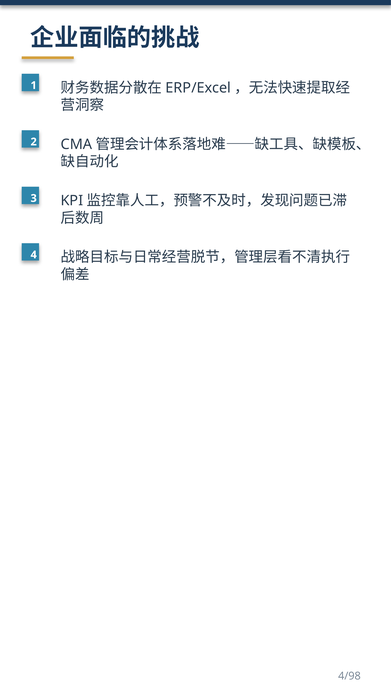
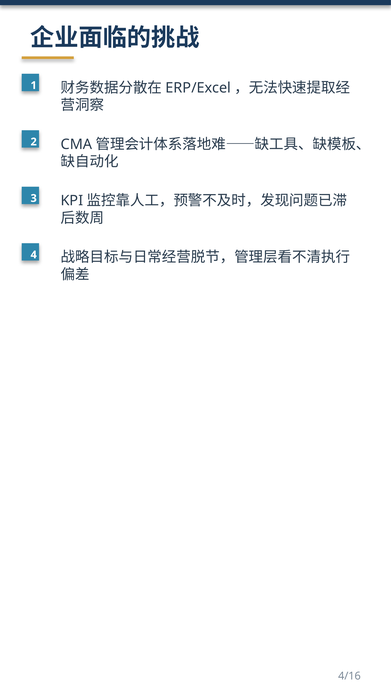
4/98: 4/98 -> 4/16
